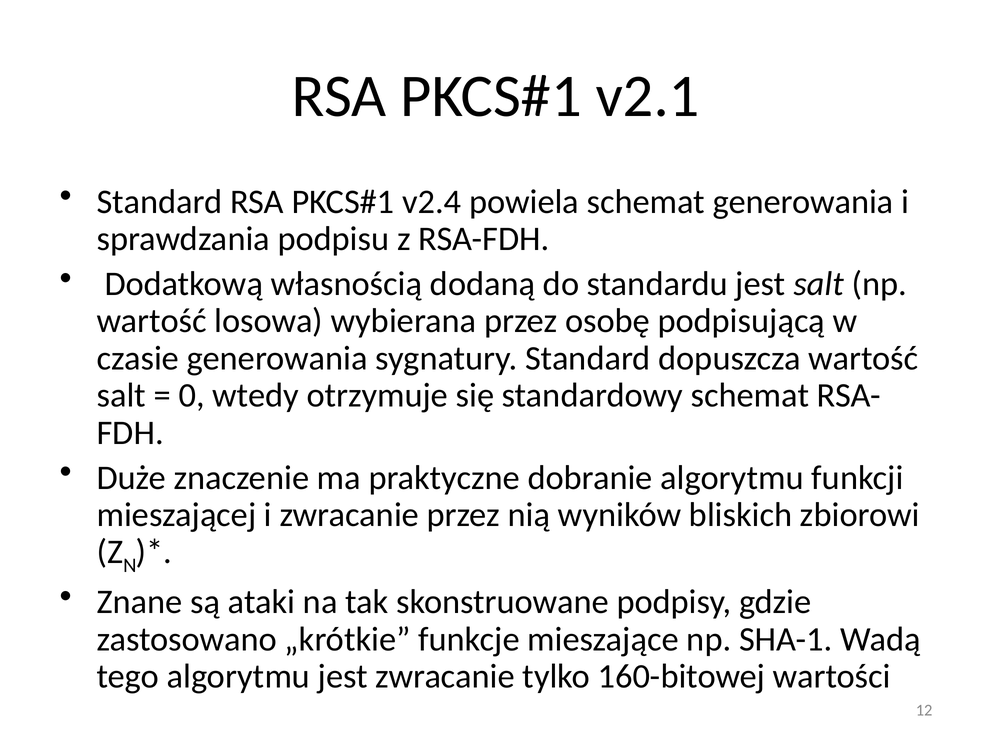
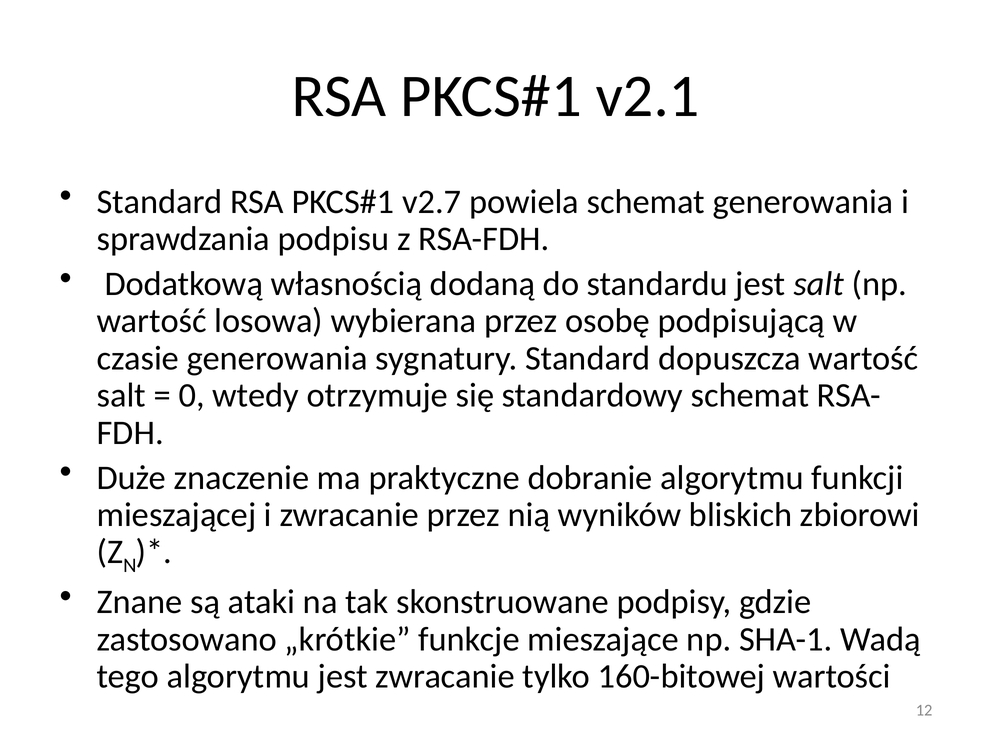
v2.4: v2.4 -> v2.7
